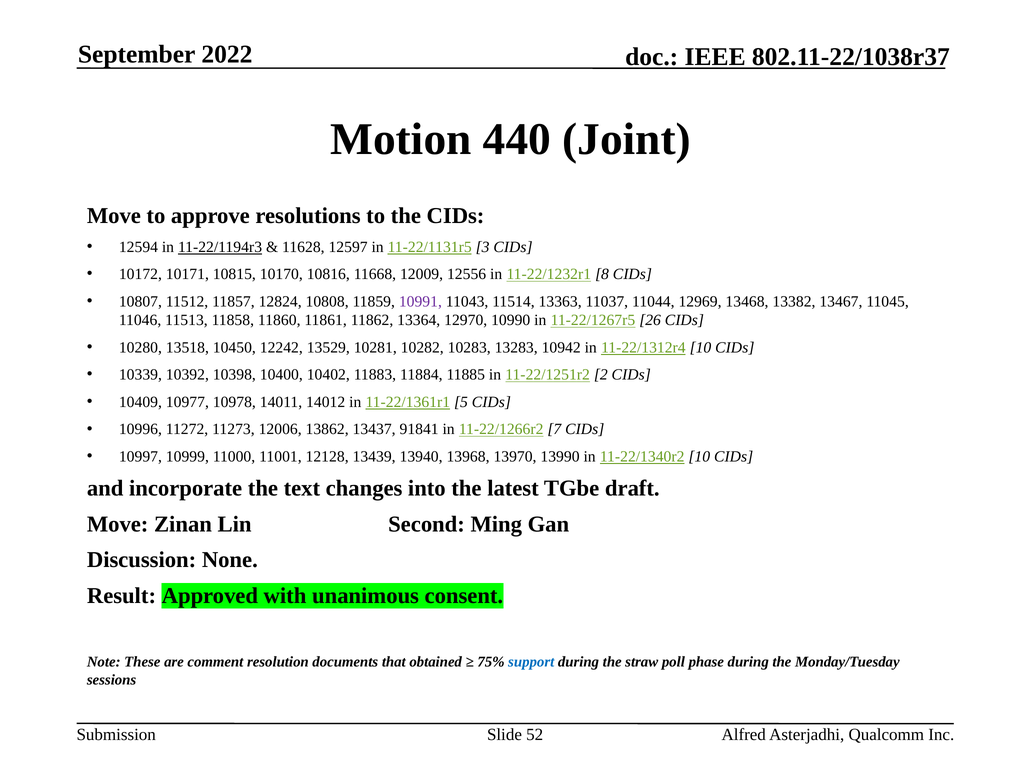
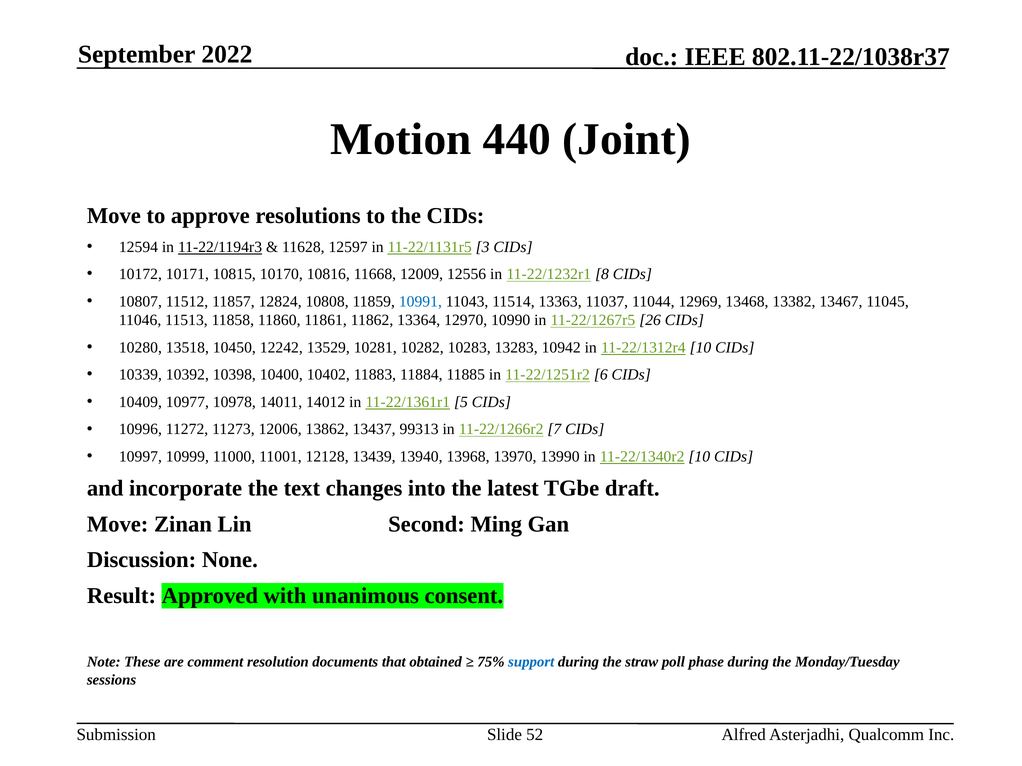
10991 colour: purple -> blue
2: 2 -> 6
91841: 91841 -> 99313
